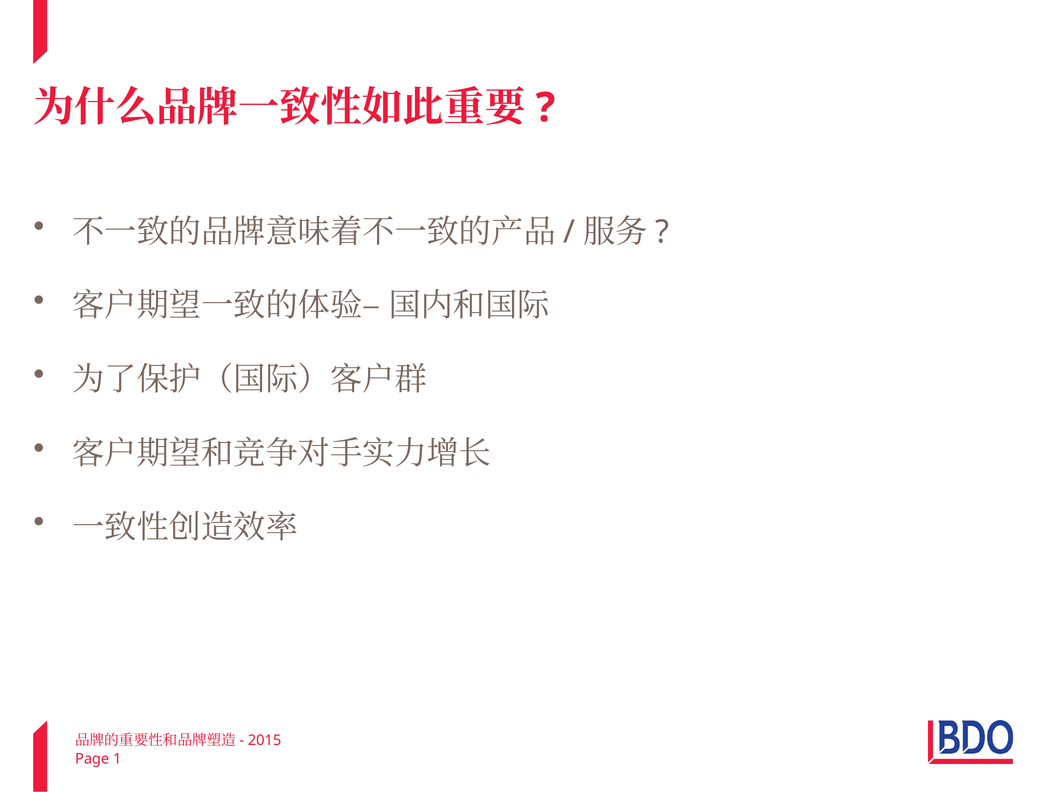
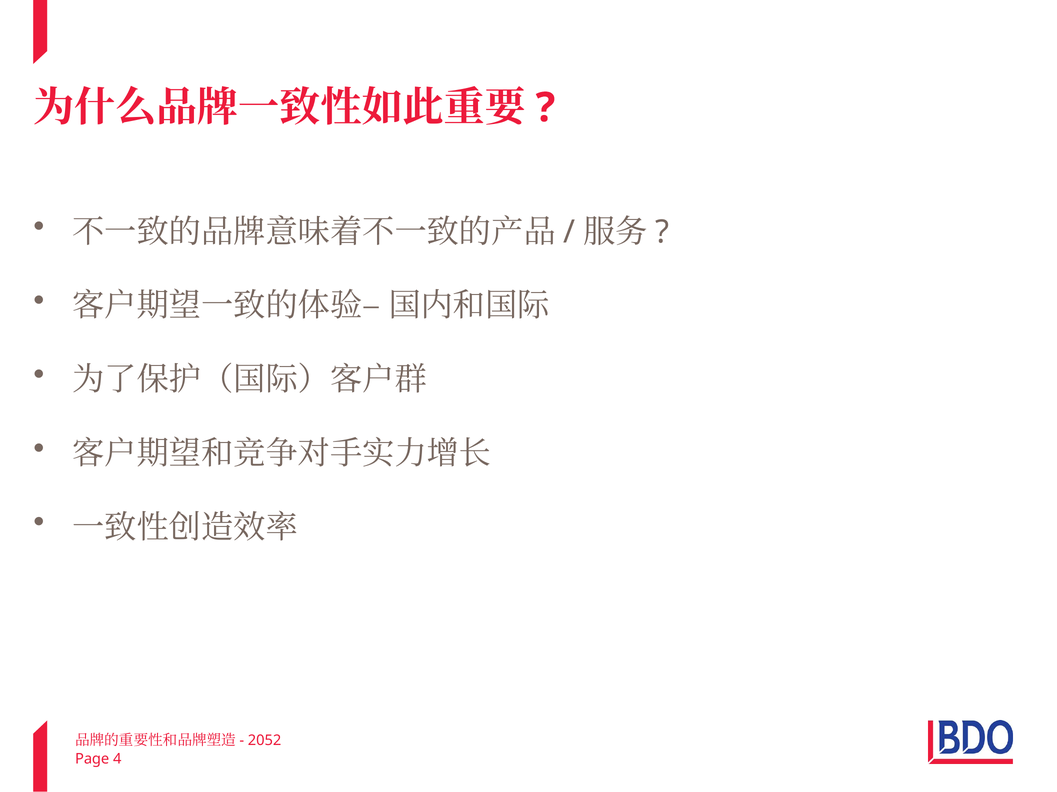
2015: 2015 -> 2052
1: 1 -> 4
